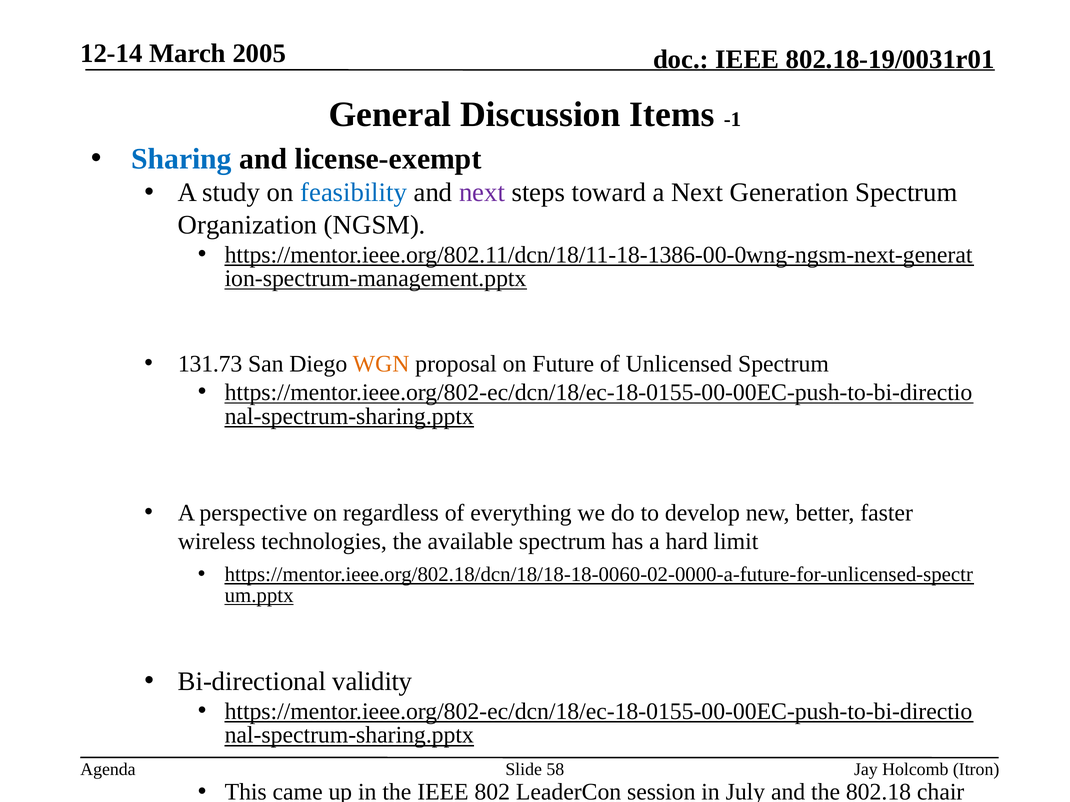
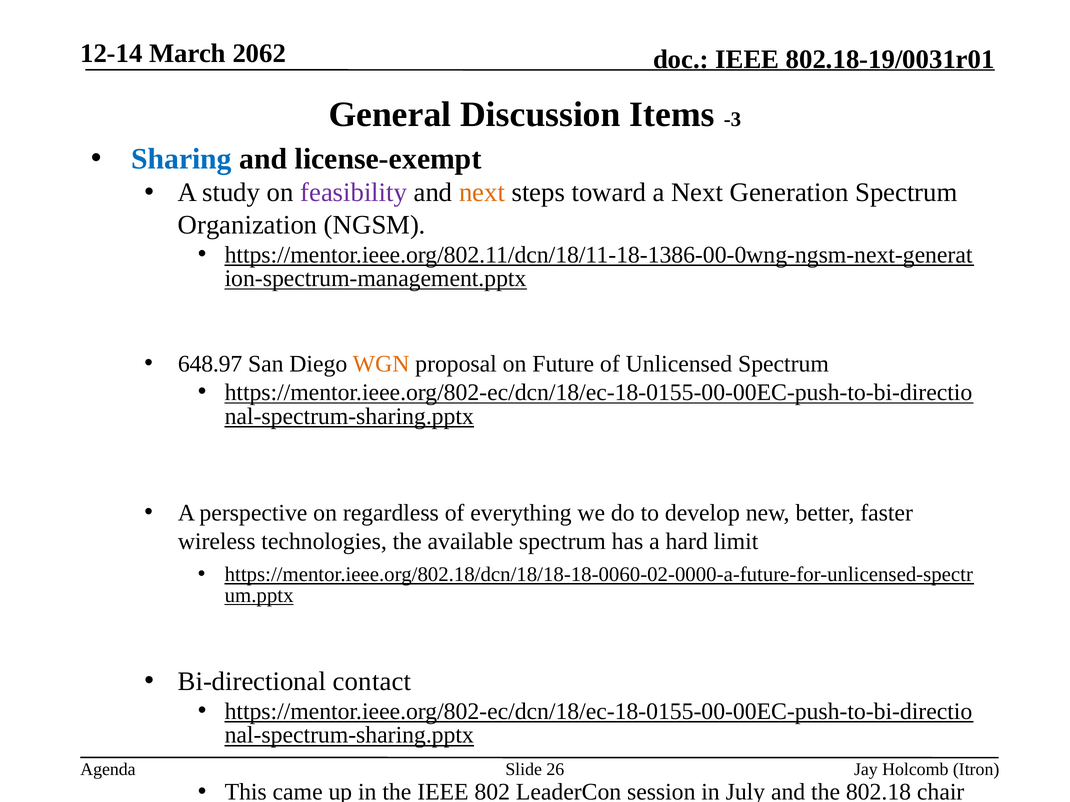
2005: 2005 -> 2062
-1: -1 -> -3
feasibility colour: blue -> purple
next at (482, 193) colour: purple -> orange
131.73: 131.73 -> 648.97
validity: validity -> contact
58: 58 -> 26
